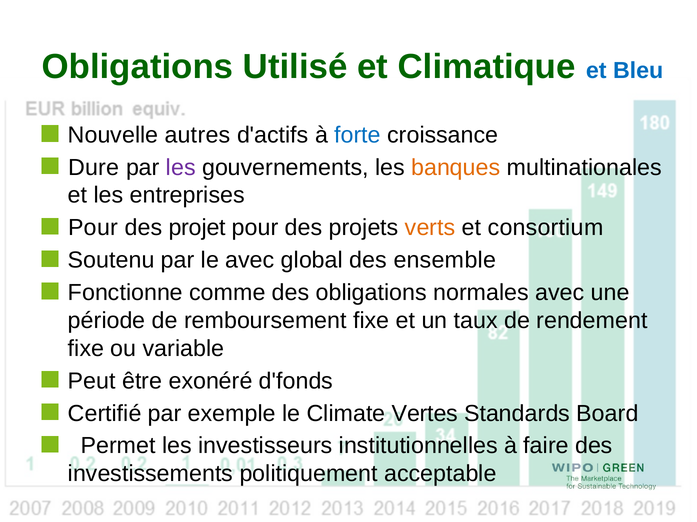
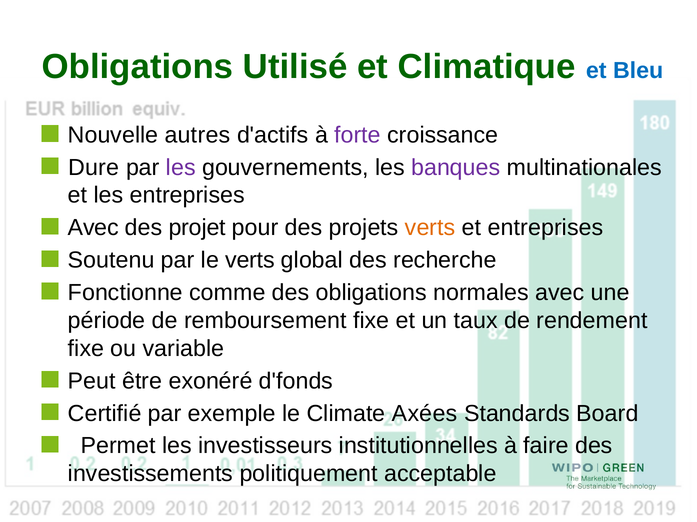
forte colour: blue -> purple
banques colour: orange -> purple
Pour at (93, 228): Pour -> Avec
et consortium: consortium -> entreprises
le avec: avec -> verts
ensemble: ensemble -> recherche
Vertes: Vertes -> Axées
